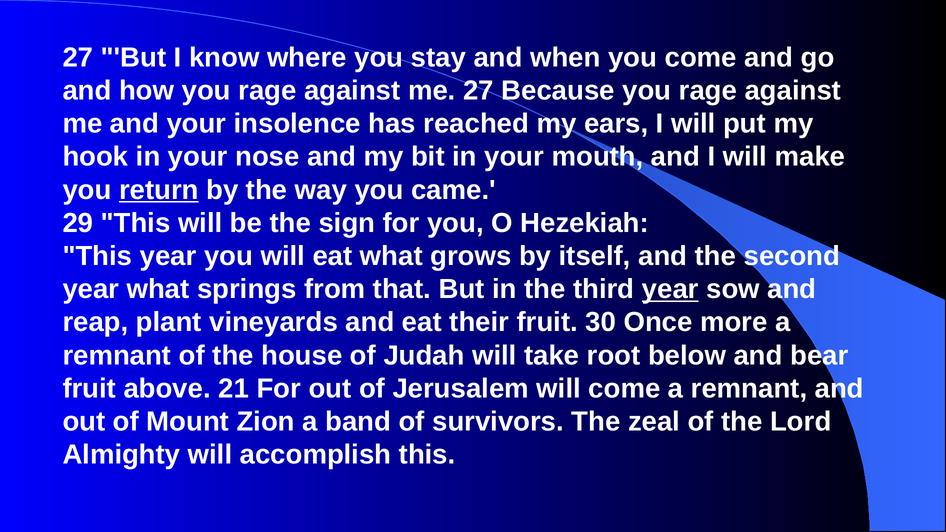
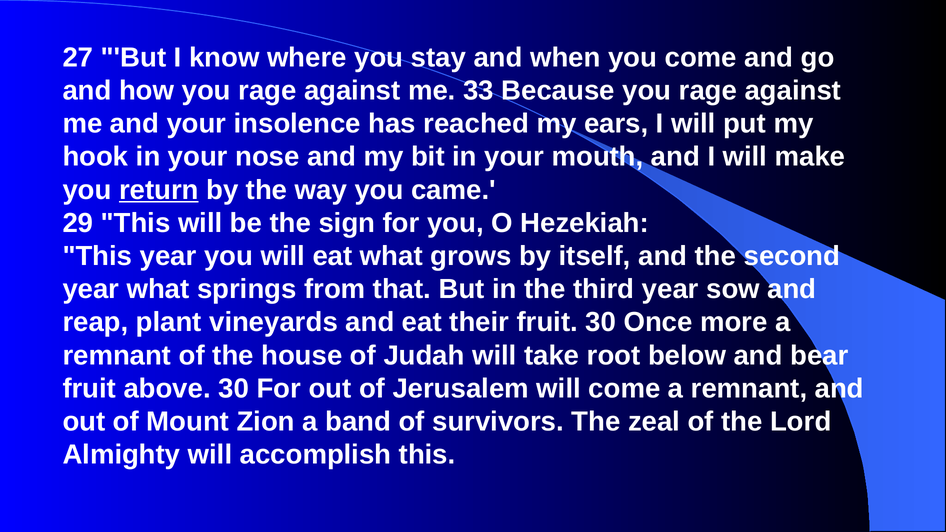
me 27: 27 -> 33
year at (670, 289) underline: present -> none
above 21: 21 -> 30
